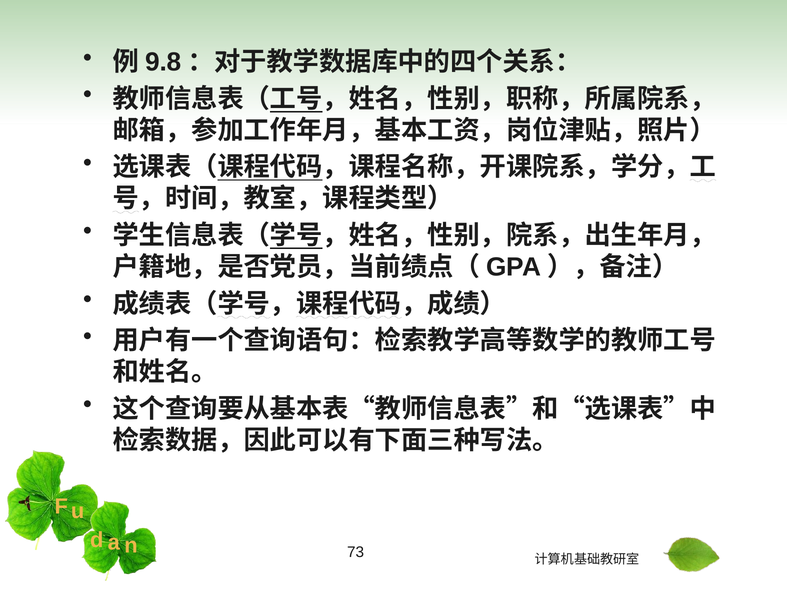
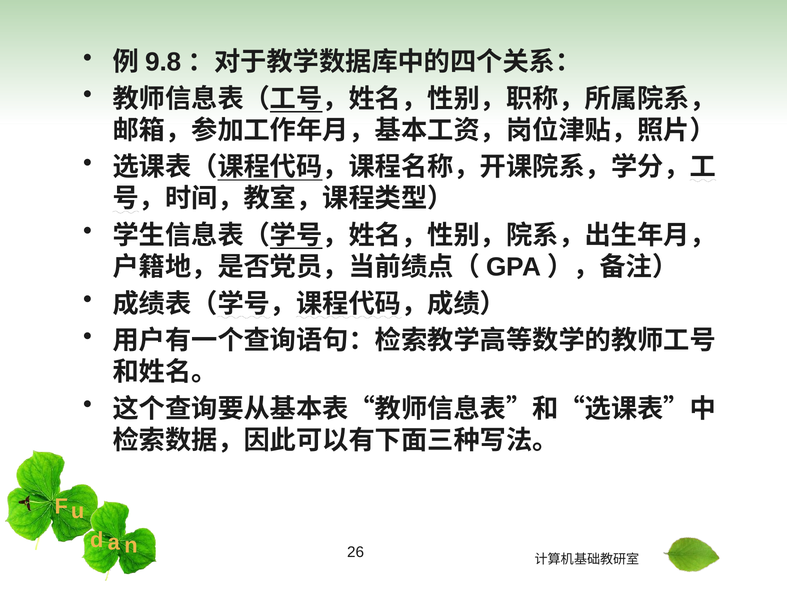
73: 73 -> 26
